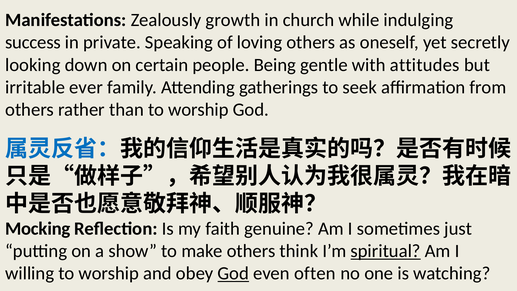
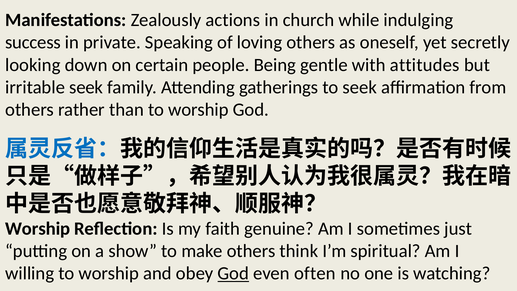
growth: growth -> actions
irritable ever: ever -> seek
Mocking at (38, 229): Mocking -> Worship
spiritual underline: present -> none
